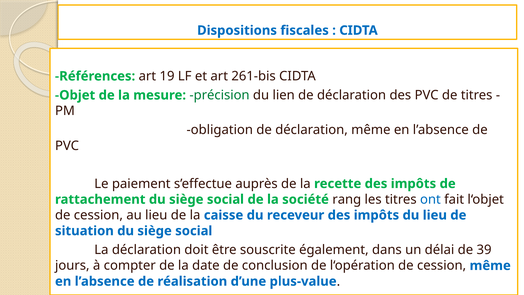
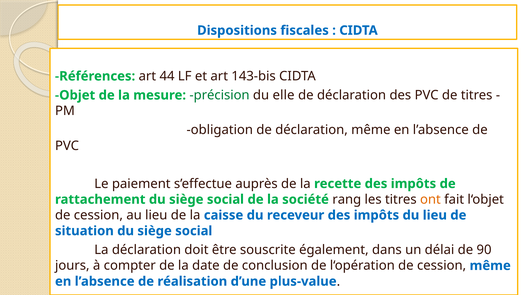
19: 19 -> 44
261-bis: 261-bis -> 143-bis
lien: lien -> elle
ont colour: blue -> orange
39: 39 -> 90
